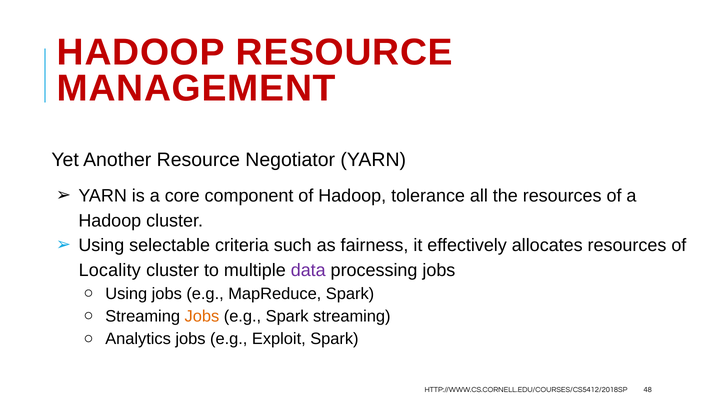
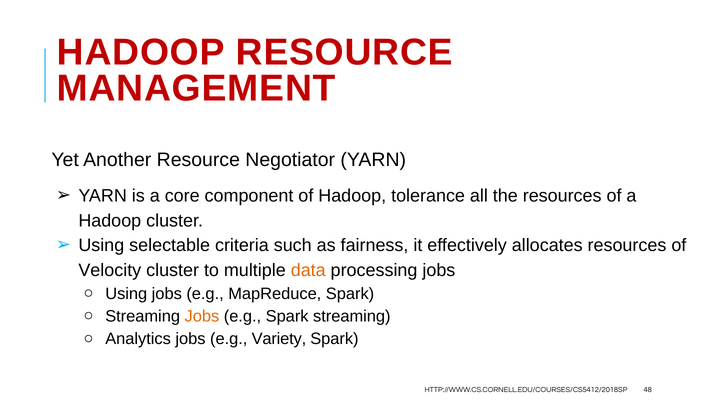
Locality: Locality -> Velocity
data colour: purple -> orange
Exploit: Exploit -> Variety
